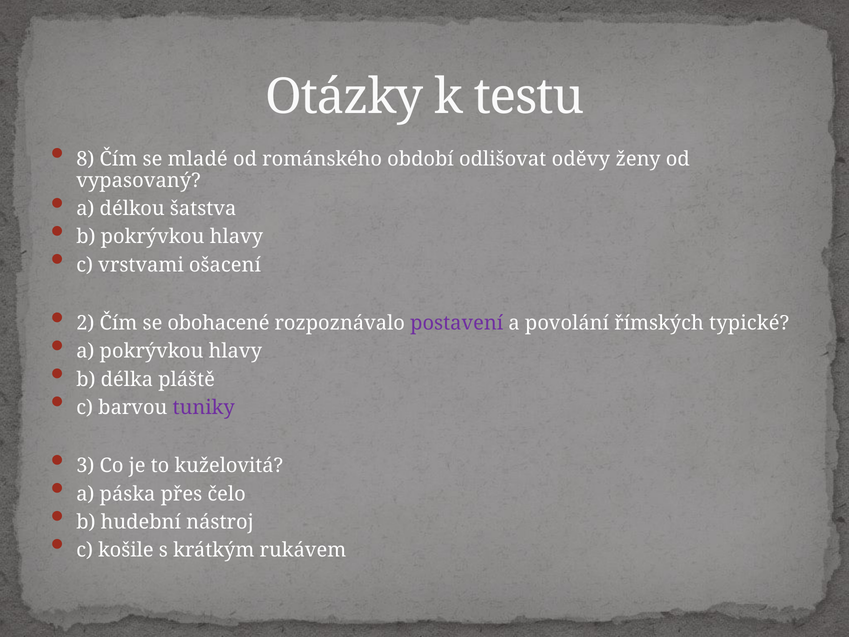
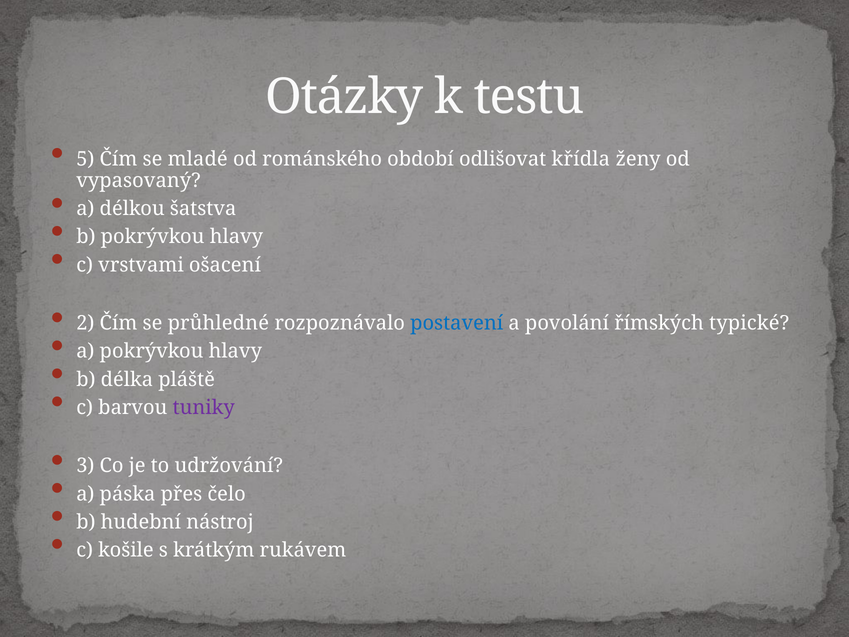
8: 8 -> 5
oděvy: oděvy -> křídla
obohacené: obohacené -> průhledné
postavení colour: purple -> blue
kuželovitá: kuželovitá -> udržování
